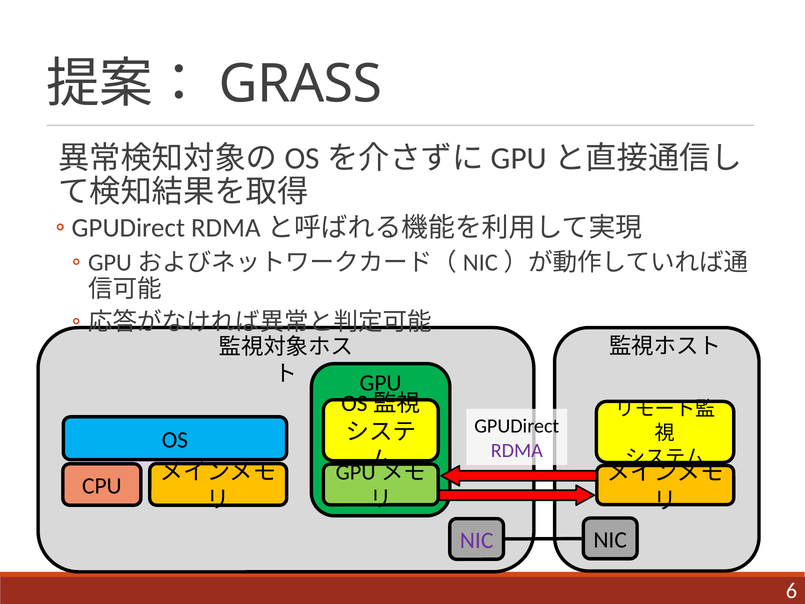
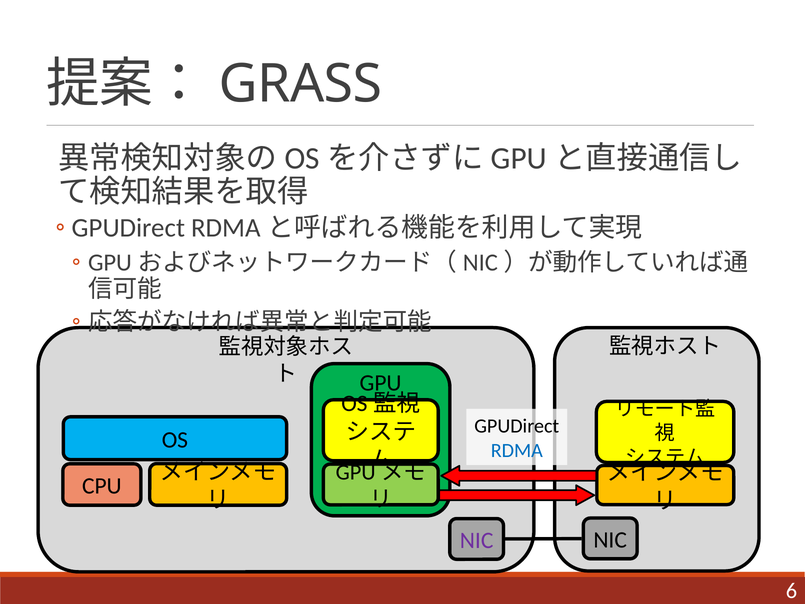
RDMA colour: purple -> blue
